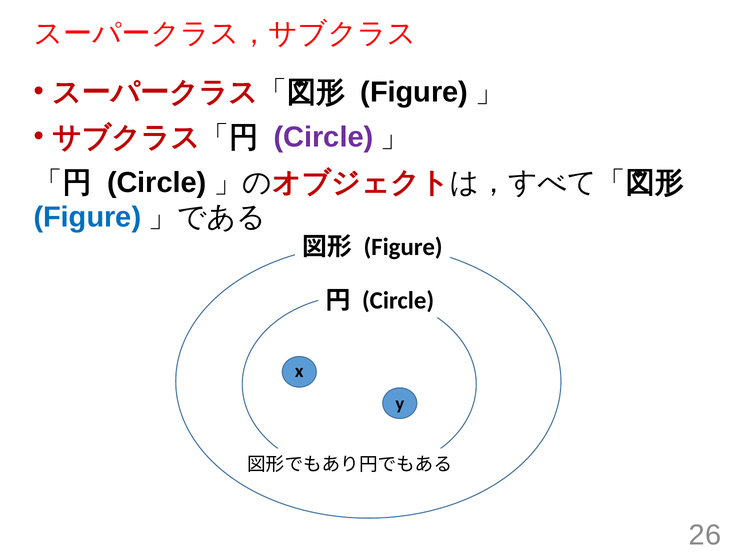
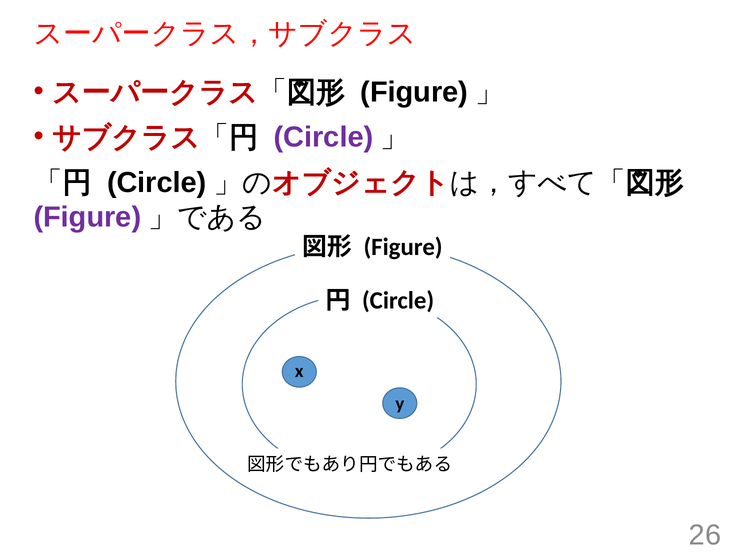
Figure at (87, 217) colour: blue -> purple
